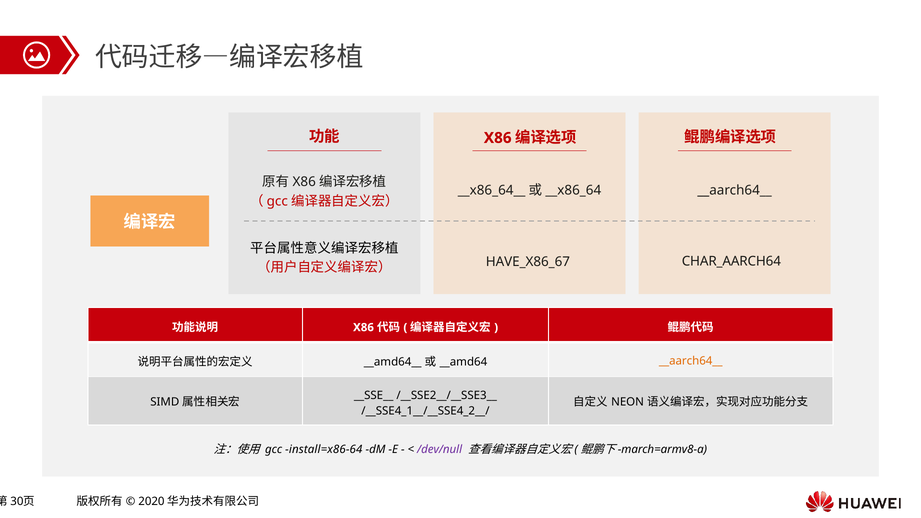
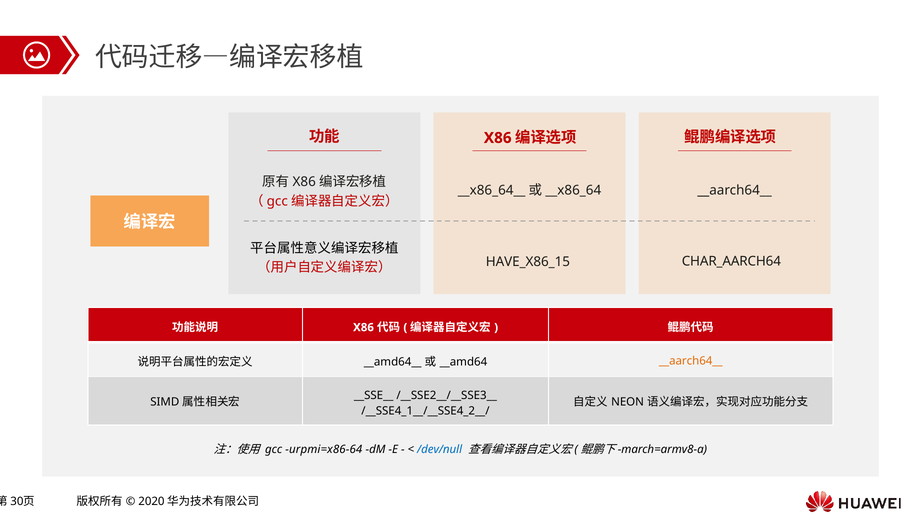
HAVE_X86_67: HAVE_X86_67 -> HAVE_X86_15
install=x86-64: install=x86-64 -> urpmi=x86-64
/dev/null colour: purple -> blue
